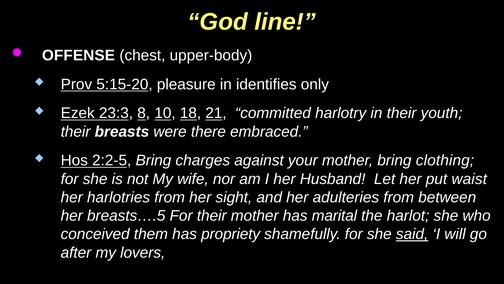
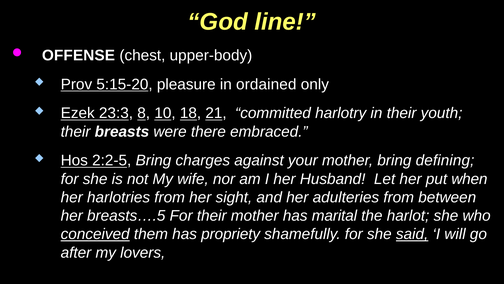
identifies: identifies -> ordained
clothing: clothing -> defining
waist: waist -> when
conceived underline: none -> present
